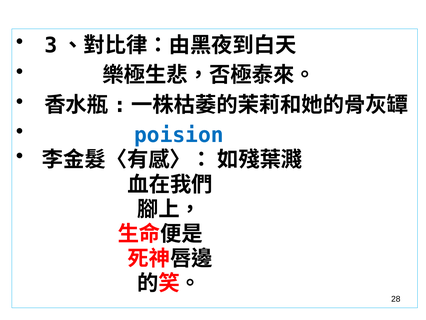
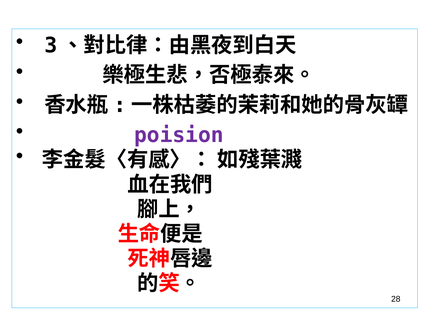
poision colour: blue -> purple
